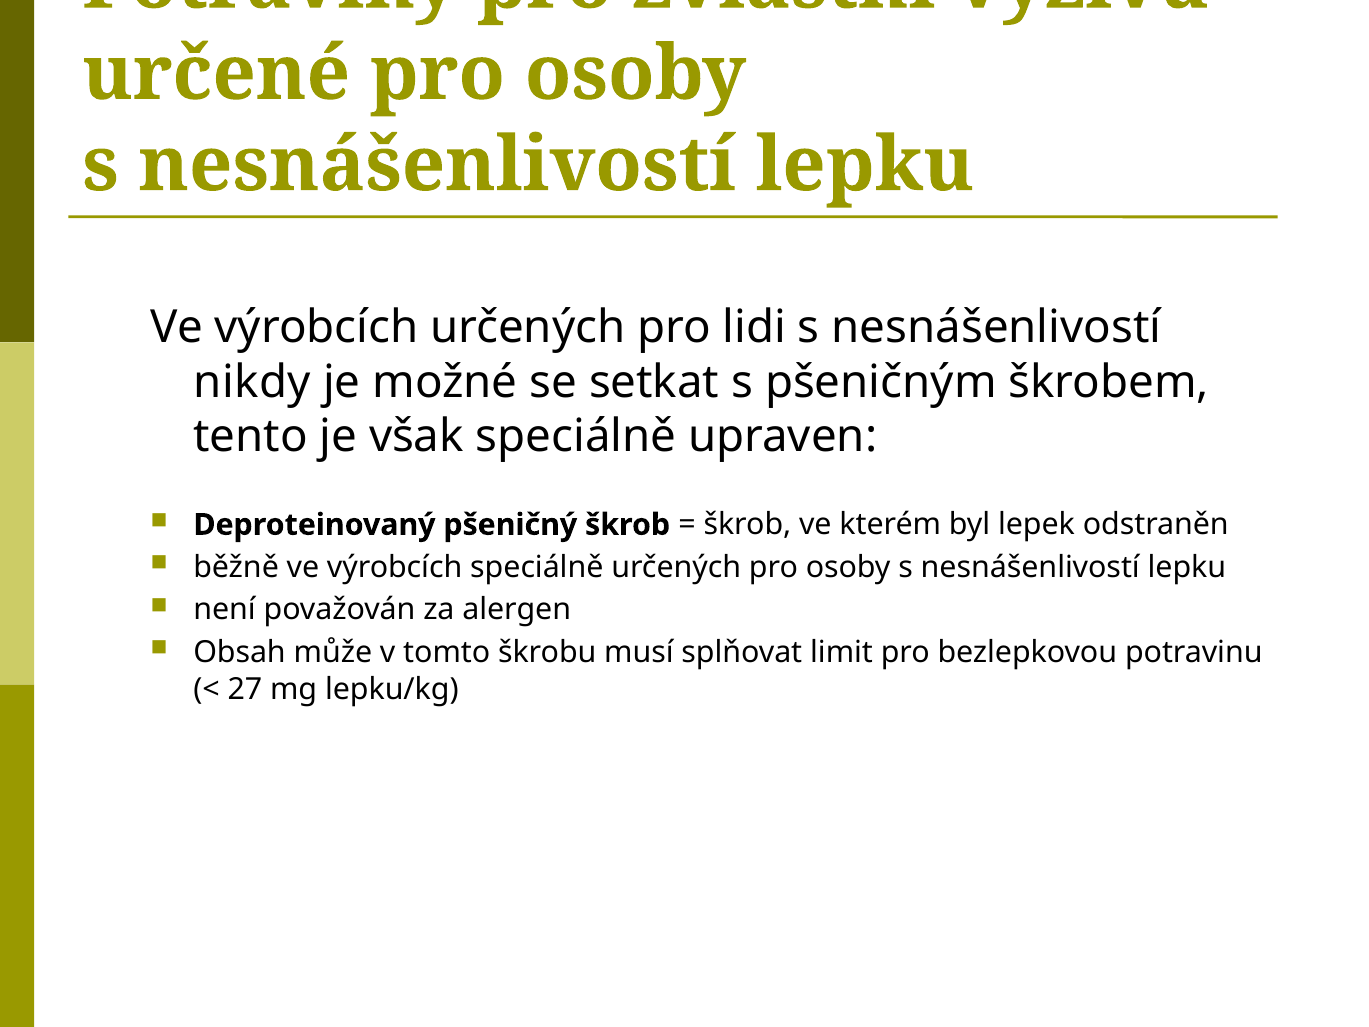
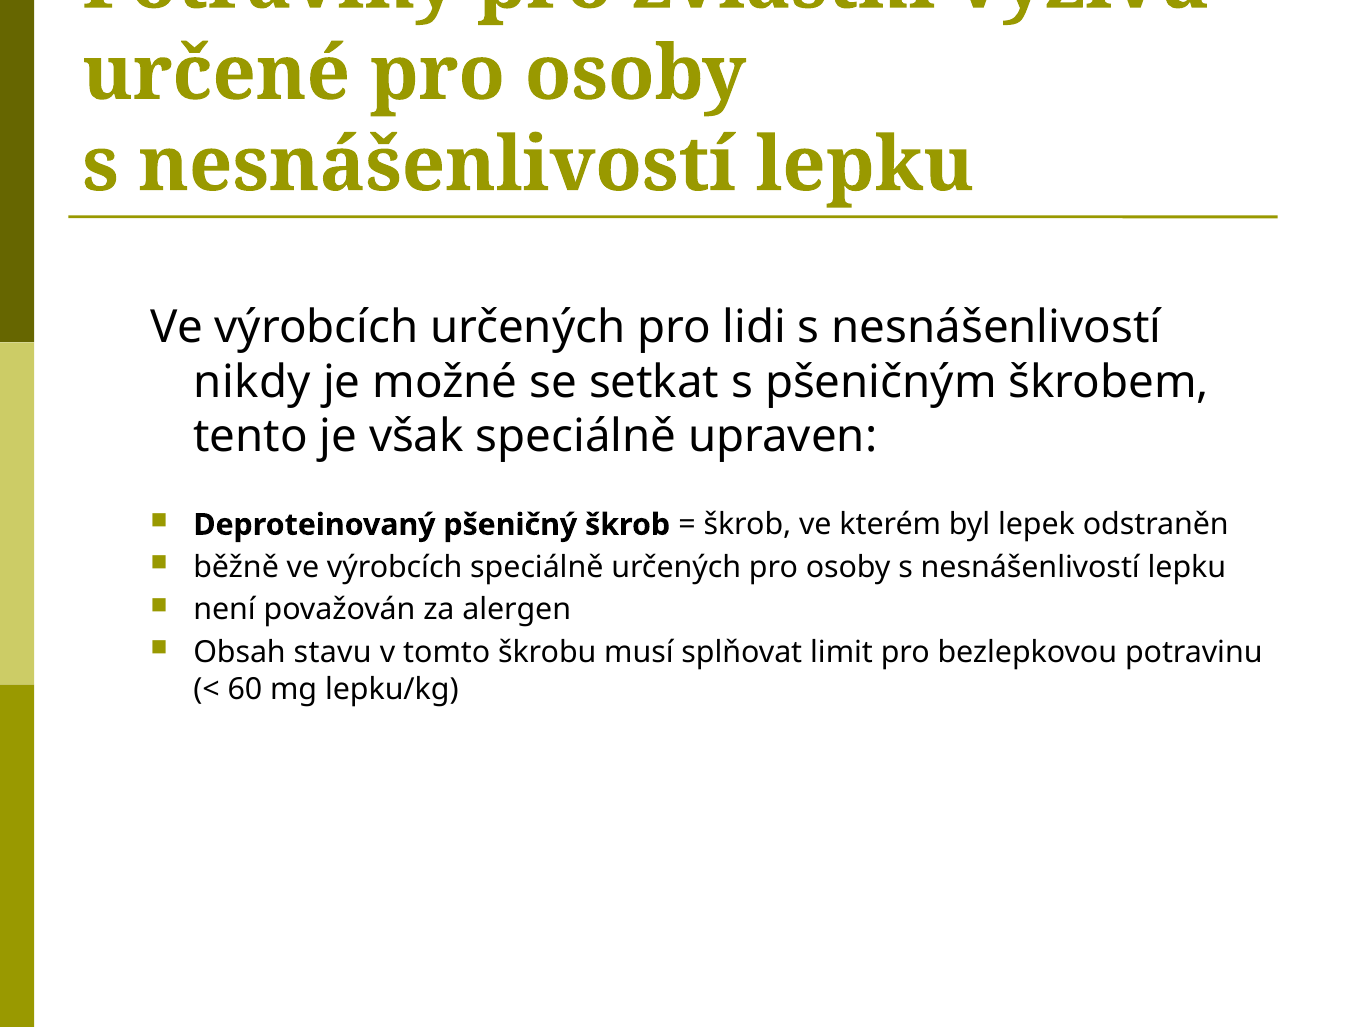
může: může -> stavu
27: 27 -> 60
